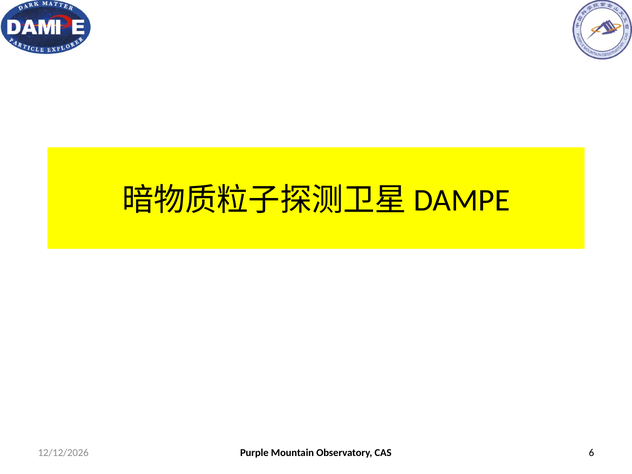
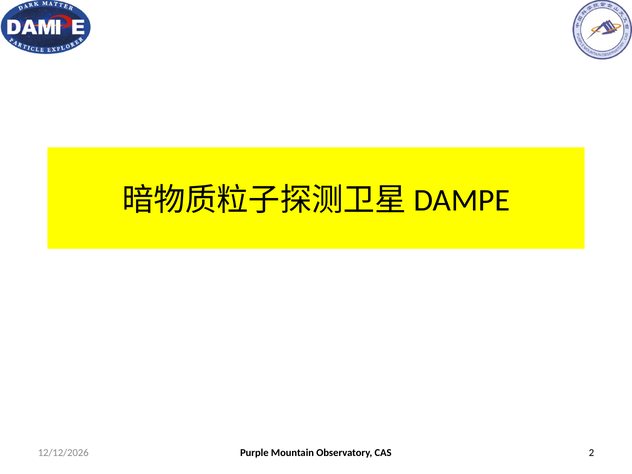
6: 6 -> 2
